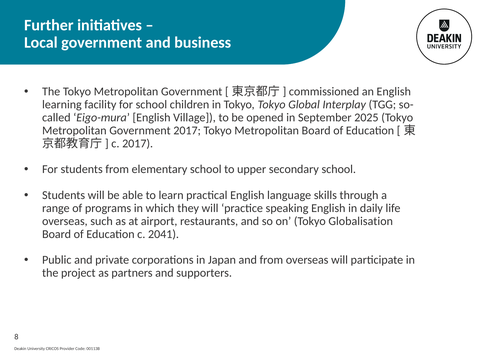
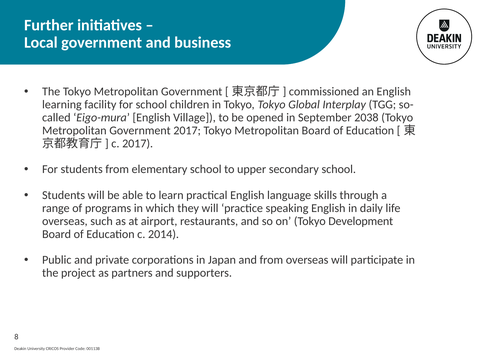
2025: 2025 -> 2038
Globalisation: Globalisation -> Development
2041: 2041 -> 2014
